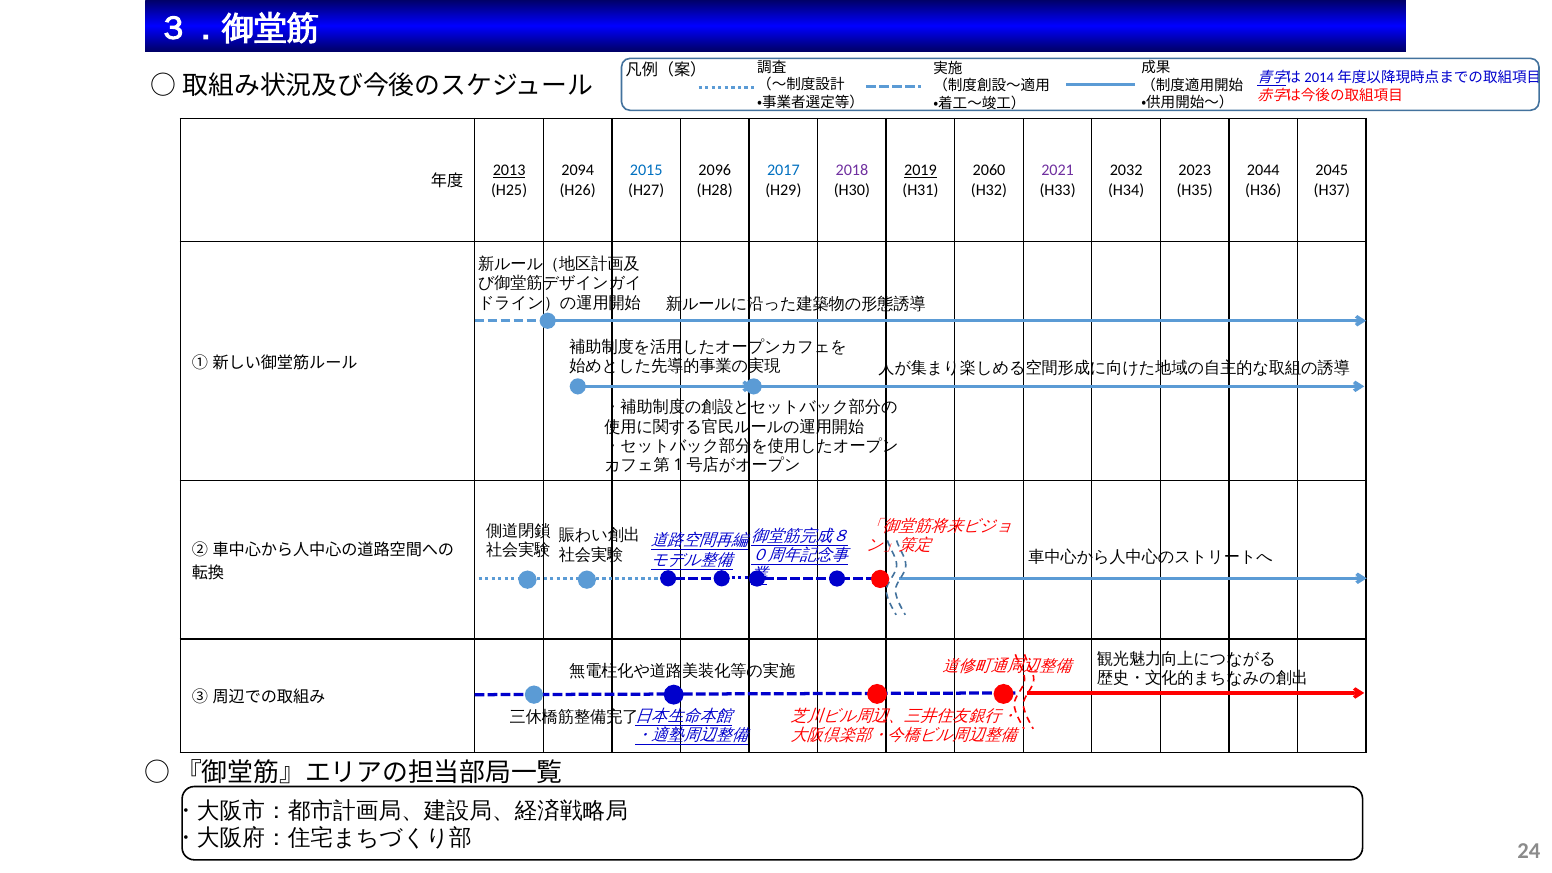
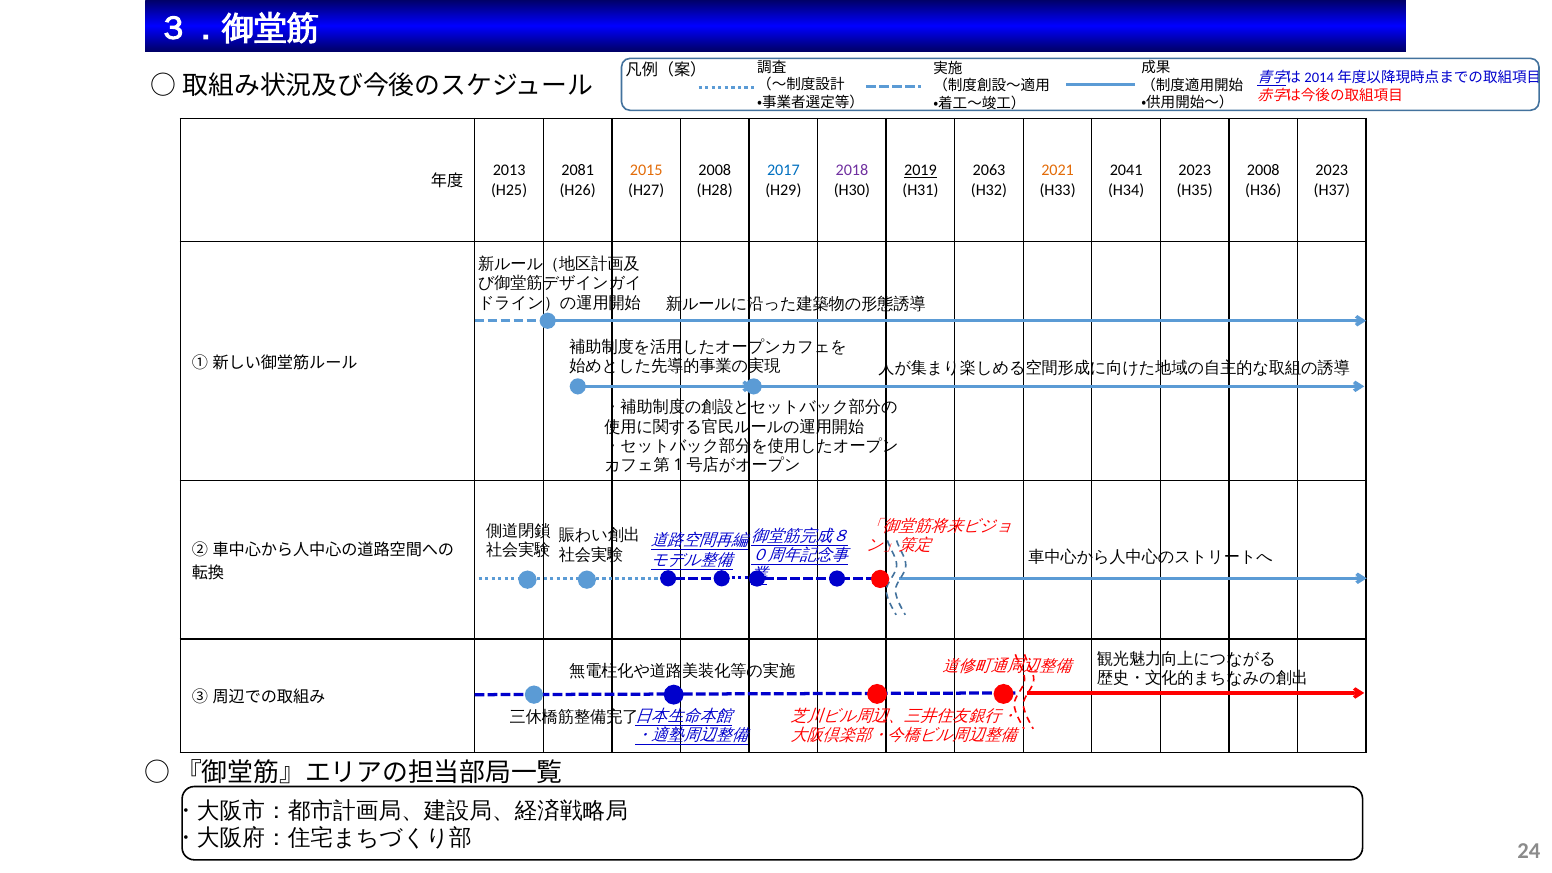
2013 underline: present -> none
2094: 2094 -> 2081
2015 colour: blue -> orange
2096 at (715, 170): 2096 -> 2008
2060: 2060 -> 2063
2021 colour: purple -> orange
2032: 2032 -> 2041
2044 at (1263, 170): 2044 -> 2008
2045 at (1332, 170): 2045 -> 2023
